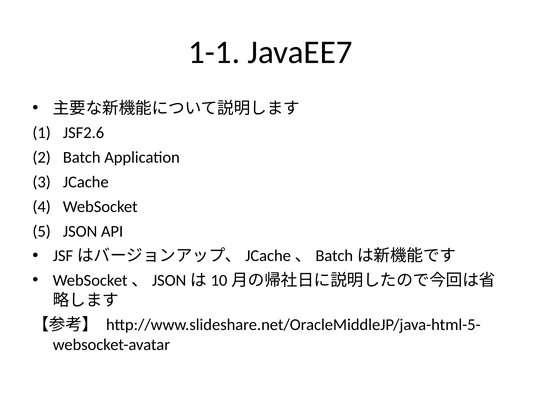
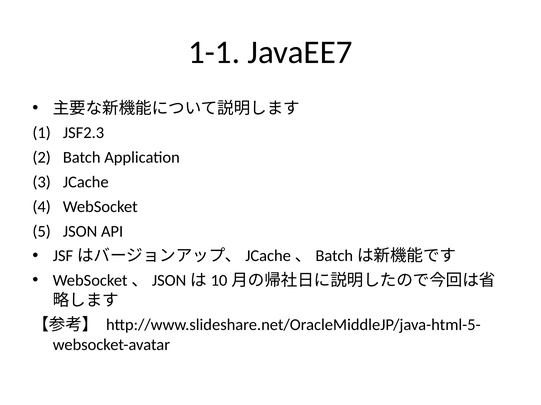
JSF2.6: JSF2.6 -> JSF2.3
